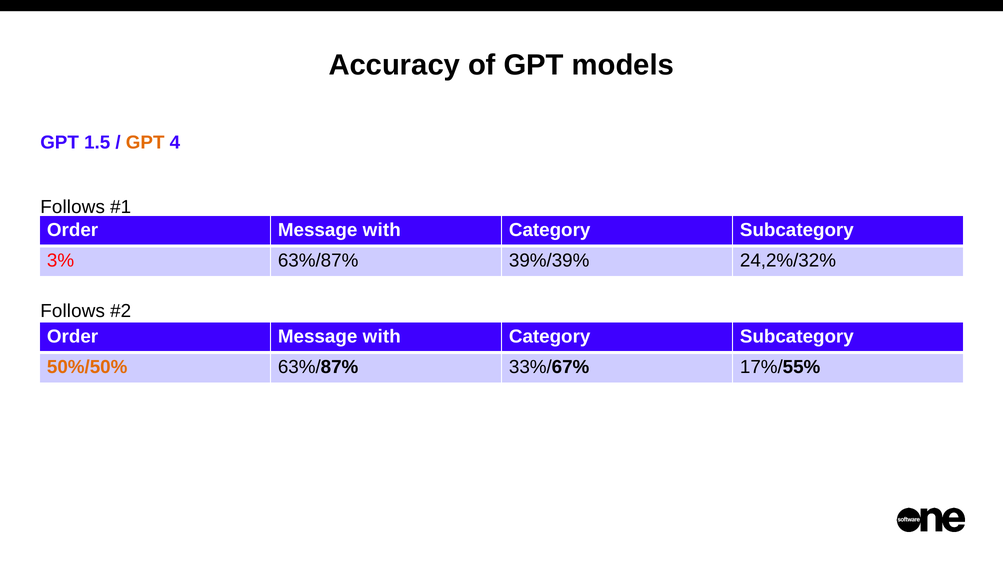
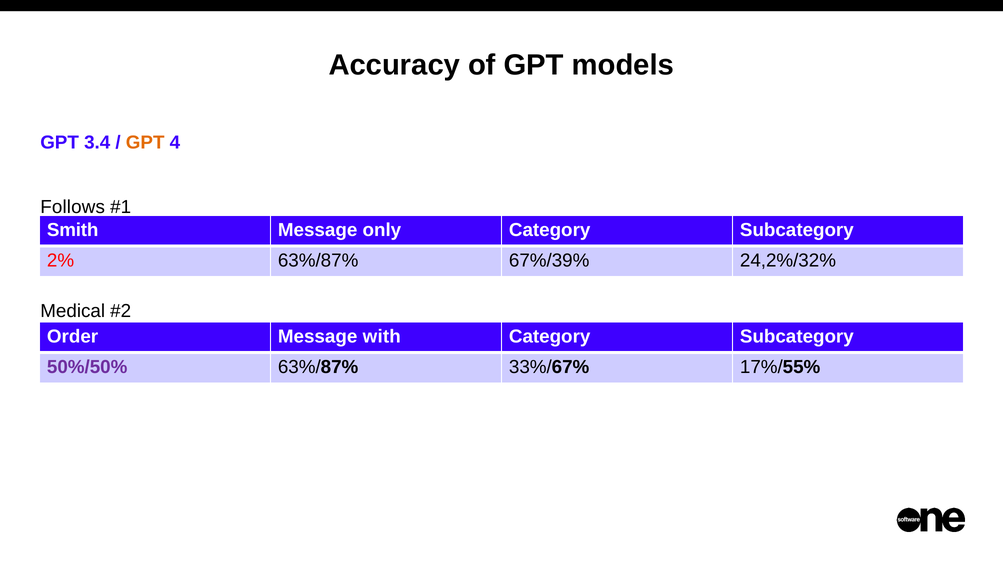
1.5: 1.5 -> 3.4
Order at (73, 230): Order -> Smith
with at (382, 230): with -> only
3%: 3% -> 2%
39%/39%: 39%/39% -> 67%/39%
Follows at (73, 311): Follows -> Medical
50%/50% colour: orange -> purple
